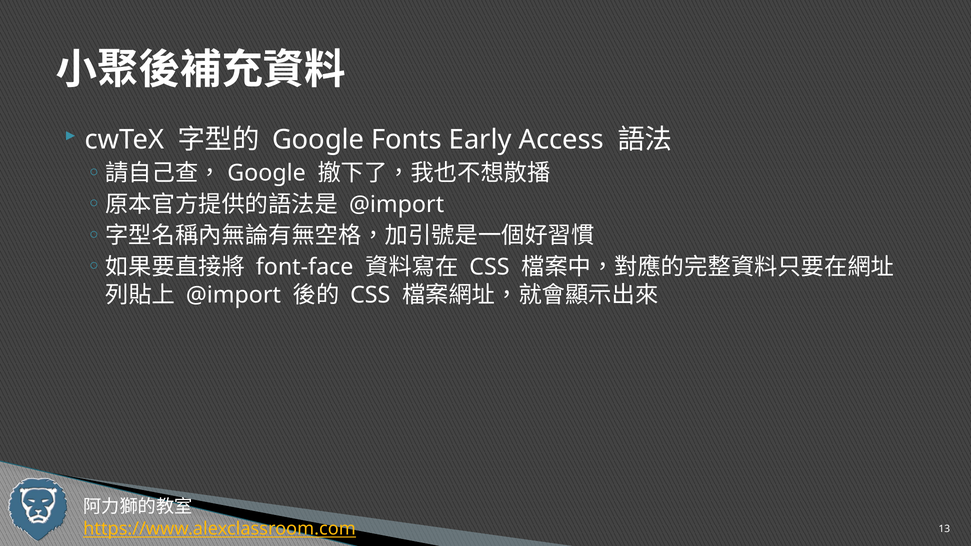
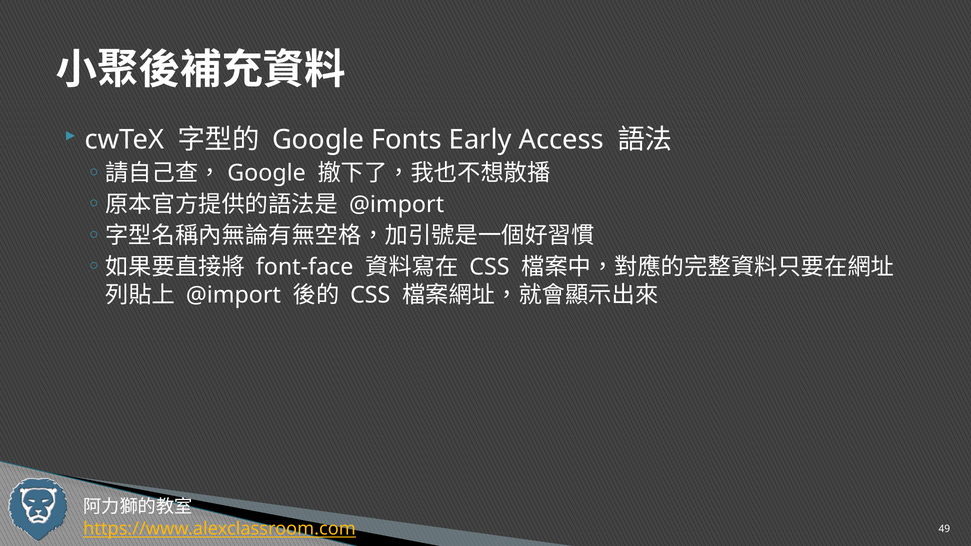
13: 13 -> 49
